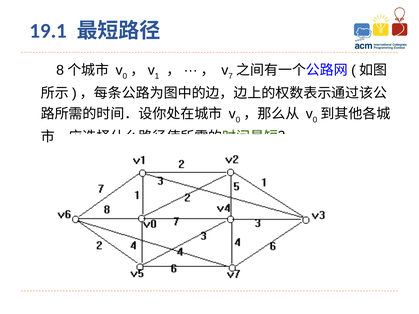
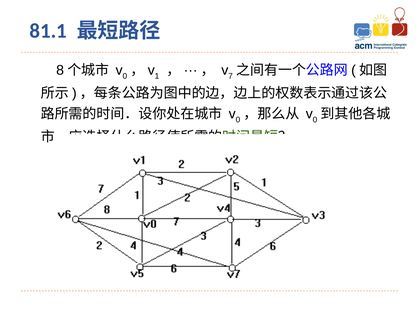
19.1: 19.1 -> 81.1
